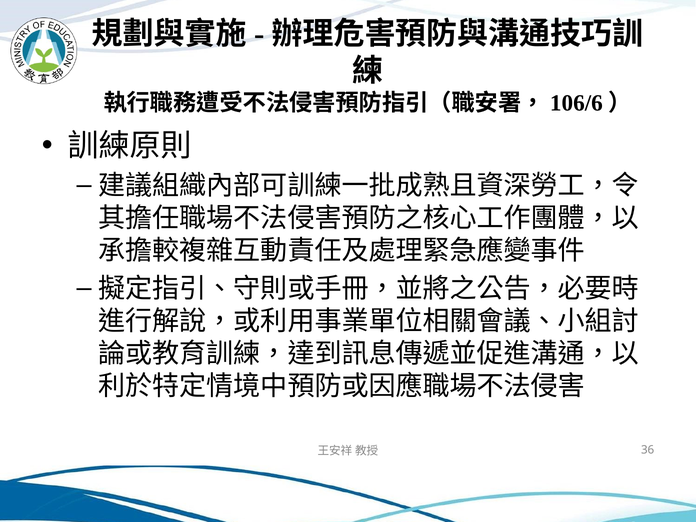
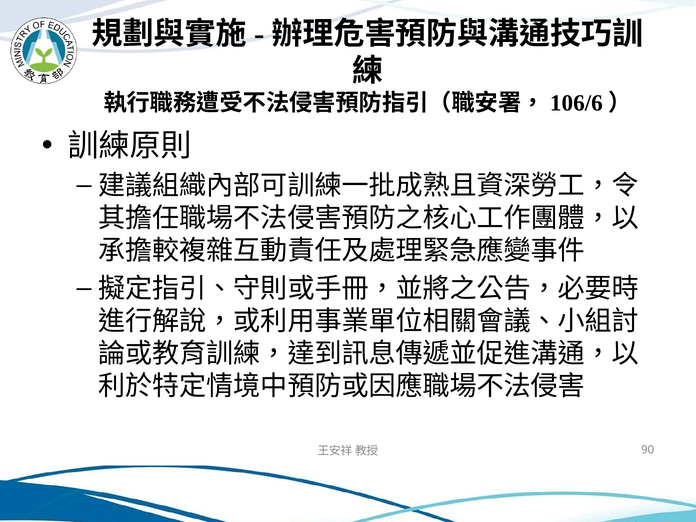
36: 36 -> 90
